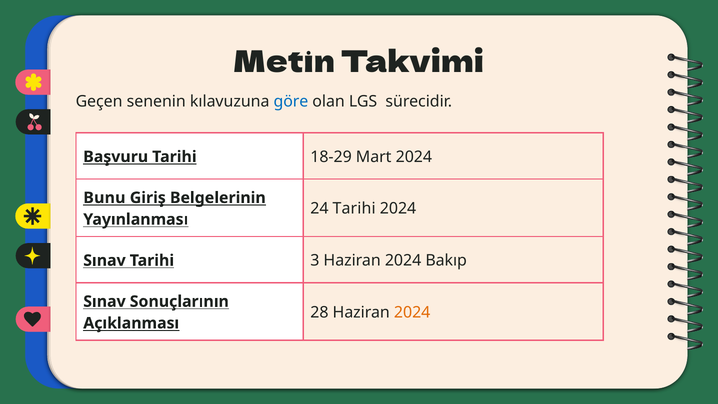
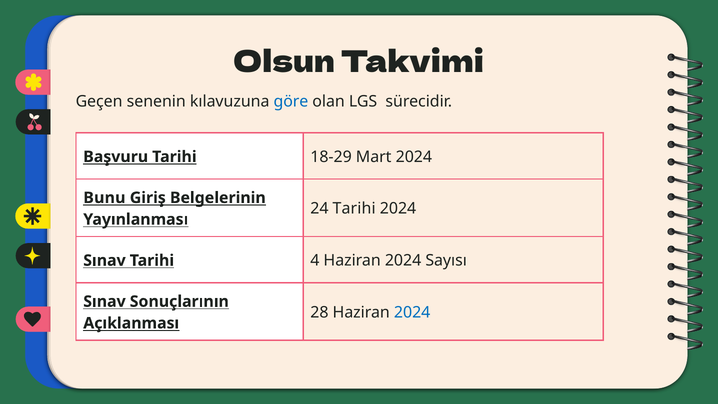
Metin: Metin -> Olsun
3: 3 -> 4
Bakıp: Bakıp -> Sayısı
2024 at (412, 312) colour: orange -> blue
